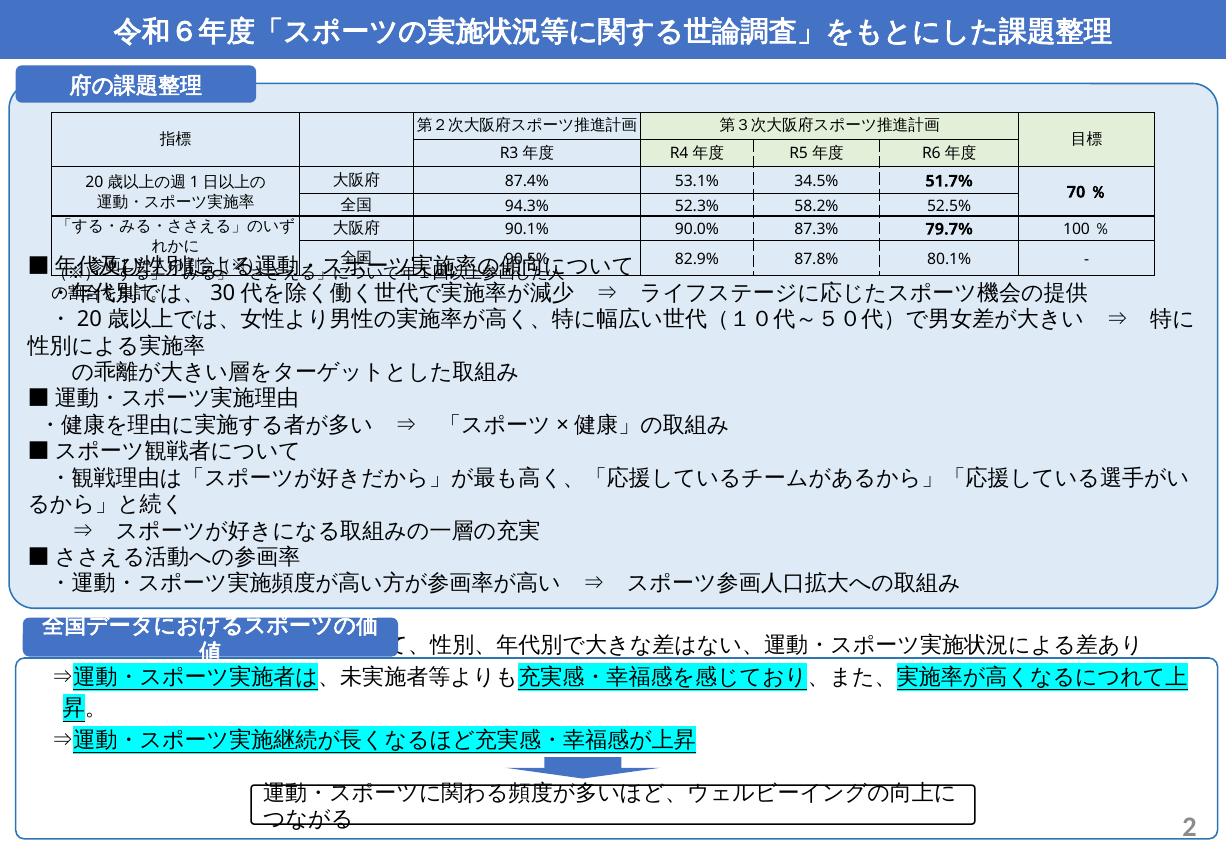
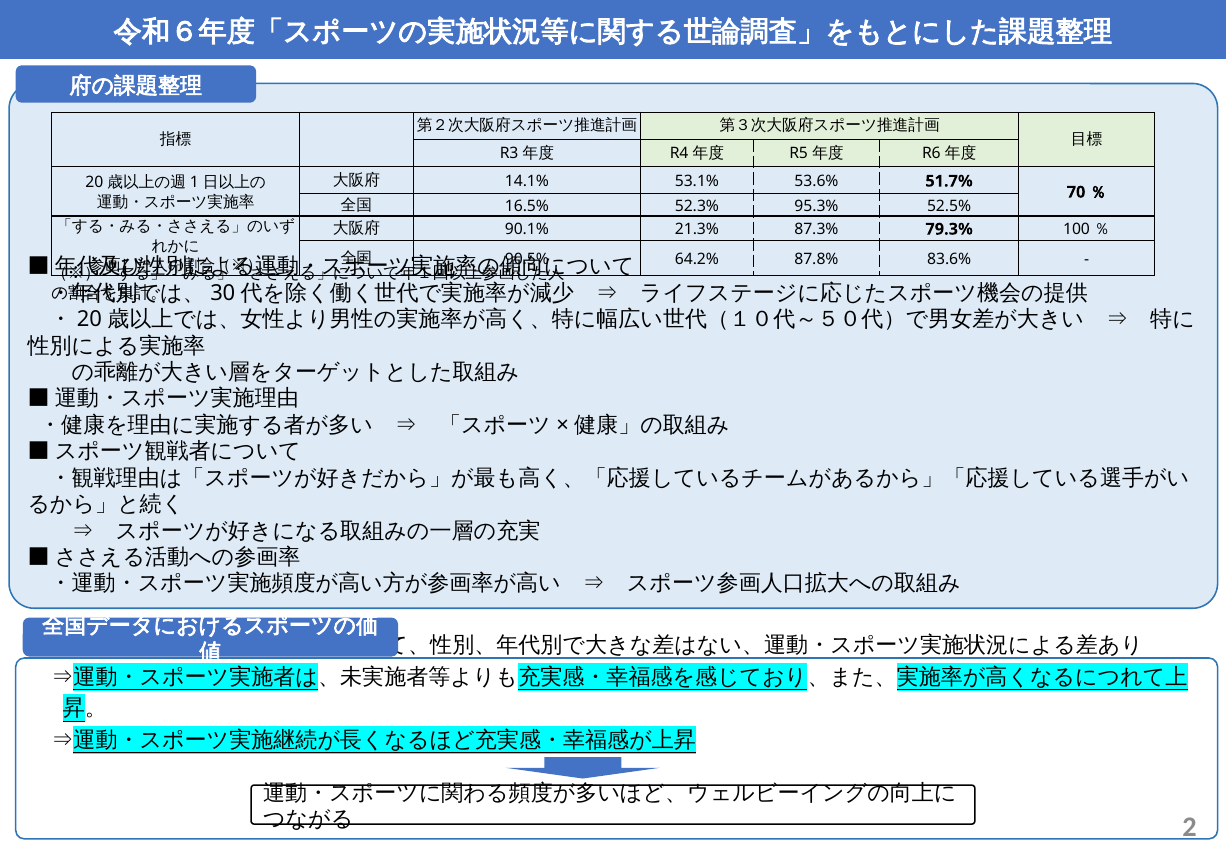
87.4%: 87.4% -> 14.1%
34.5%: 34.5% -> 53.6%
94.3%: 94.3% -> 16.5%
58.2%: 58.2% -> 95.3%
90.0%: 90.0% -> 21.3%
79.7%: 79.7% -> 79.3%
82.9%: 82.9% -> 64.2%
80.1%: 80.1% -> 83.6%
